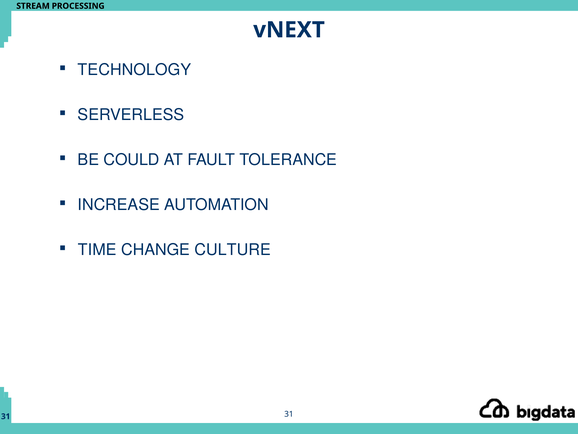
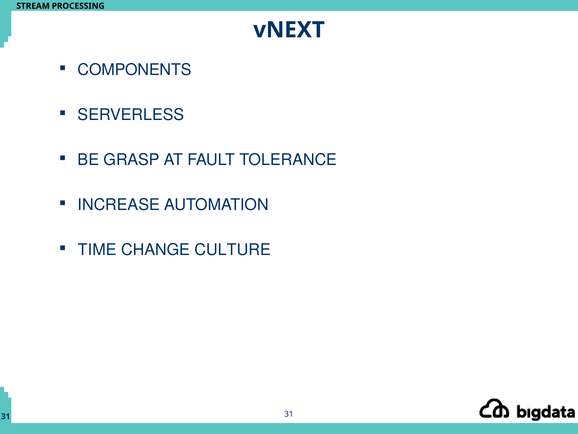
TECHNOLOGY: TECHNOLOGY -> COMPONENTS
COULD: COULD -> GRASP
